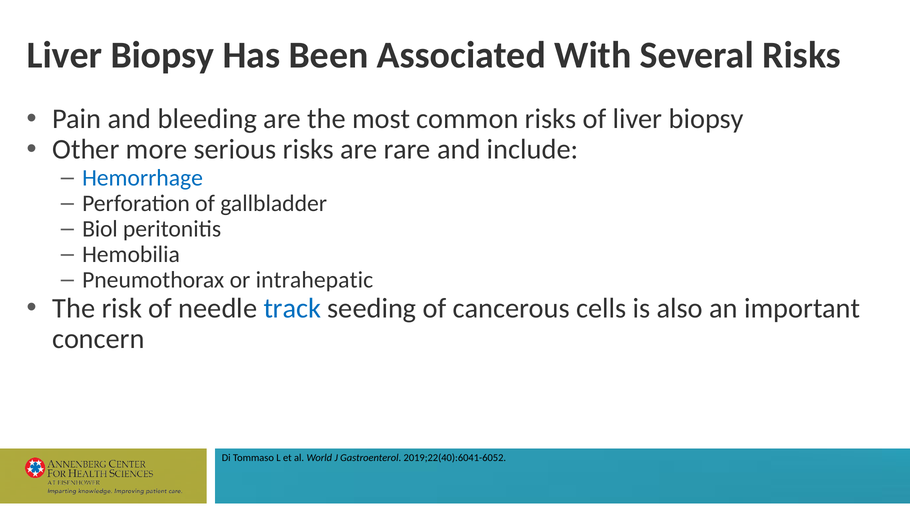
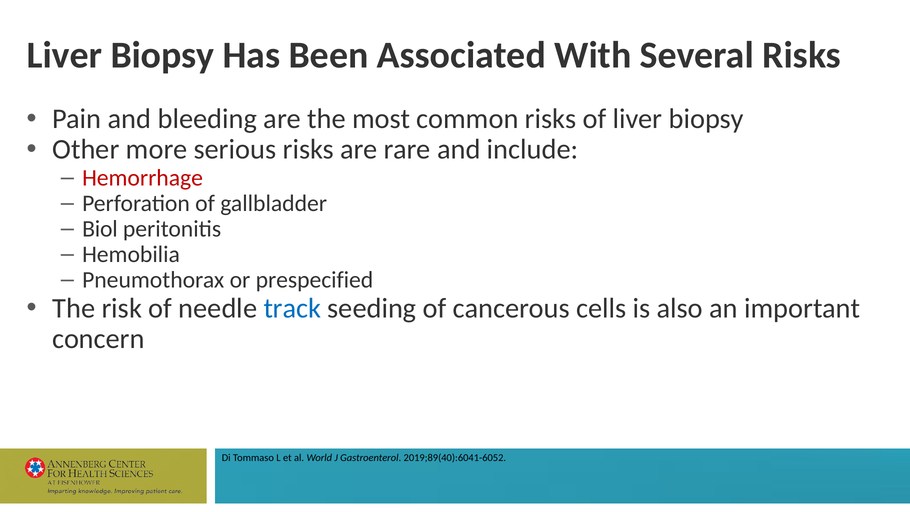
Hemorrhage colour: blue -> red
intrahepatic: intrahepatic -> prespecified
2019;22(40):6041-6052: 2019;22(40):6041-6052 -> 2019;89(40):6041-6052
